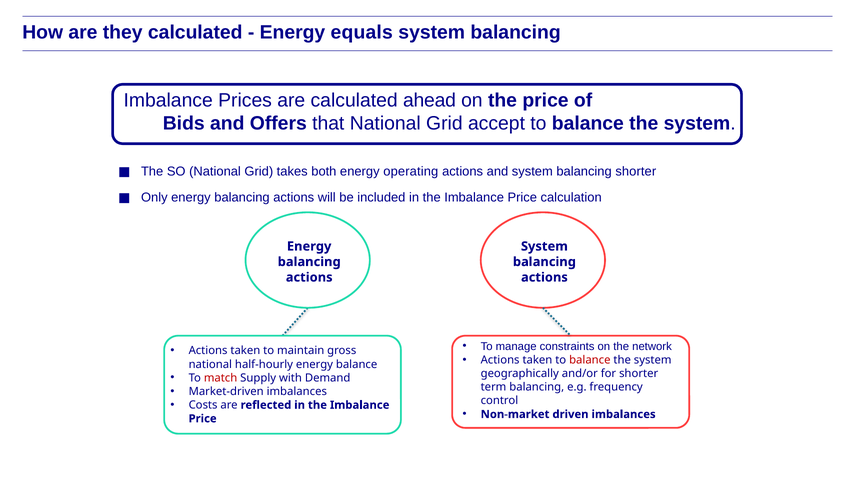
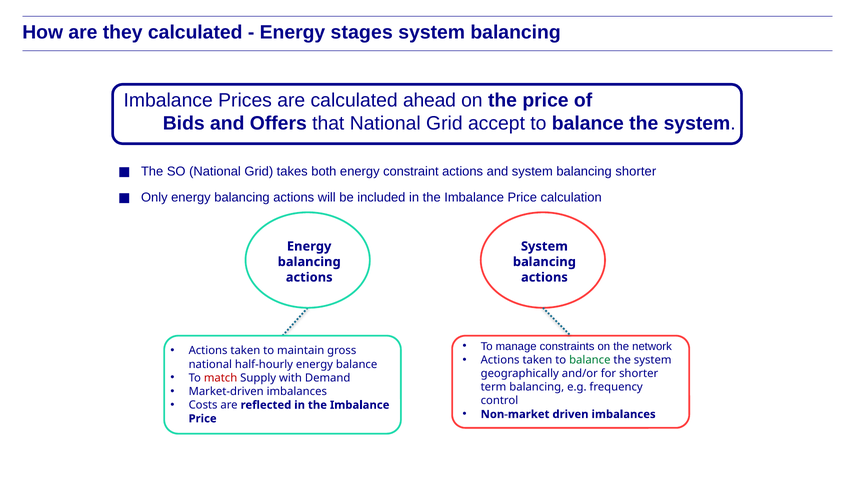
equals: equals -> stages
operating: operating -> constraint
balance at (590, 360) colour: red -> green
